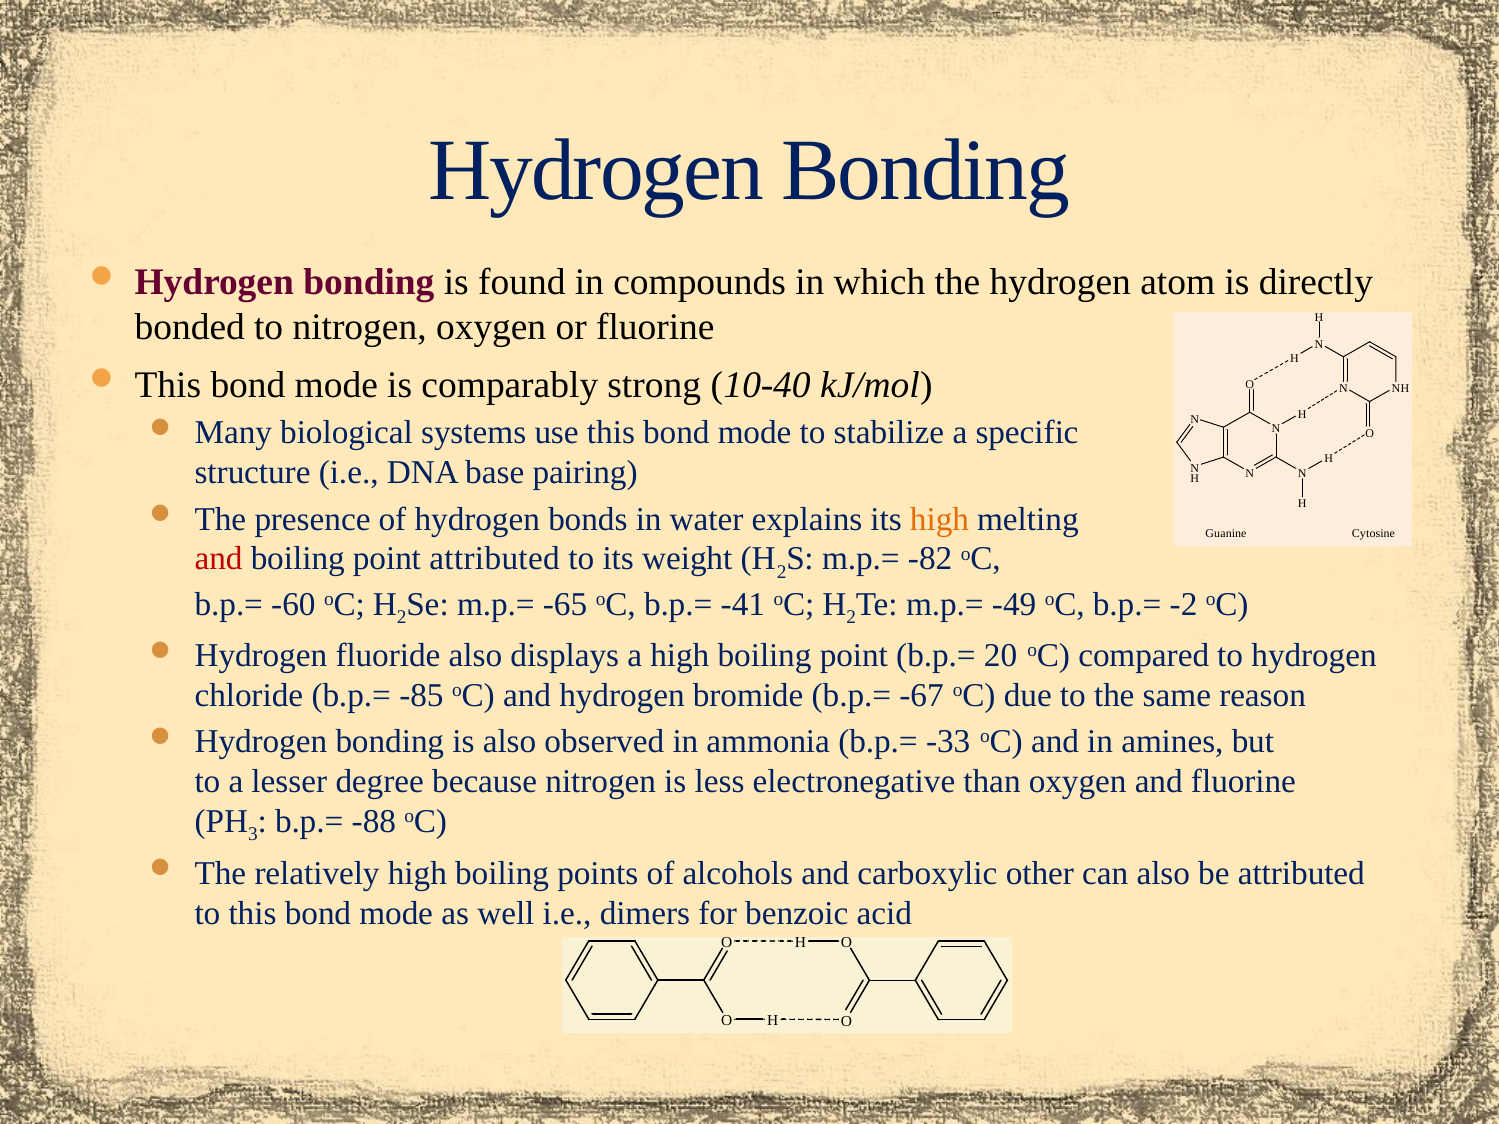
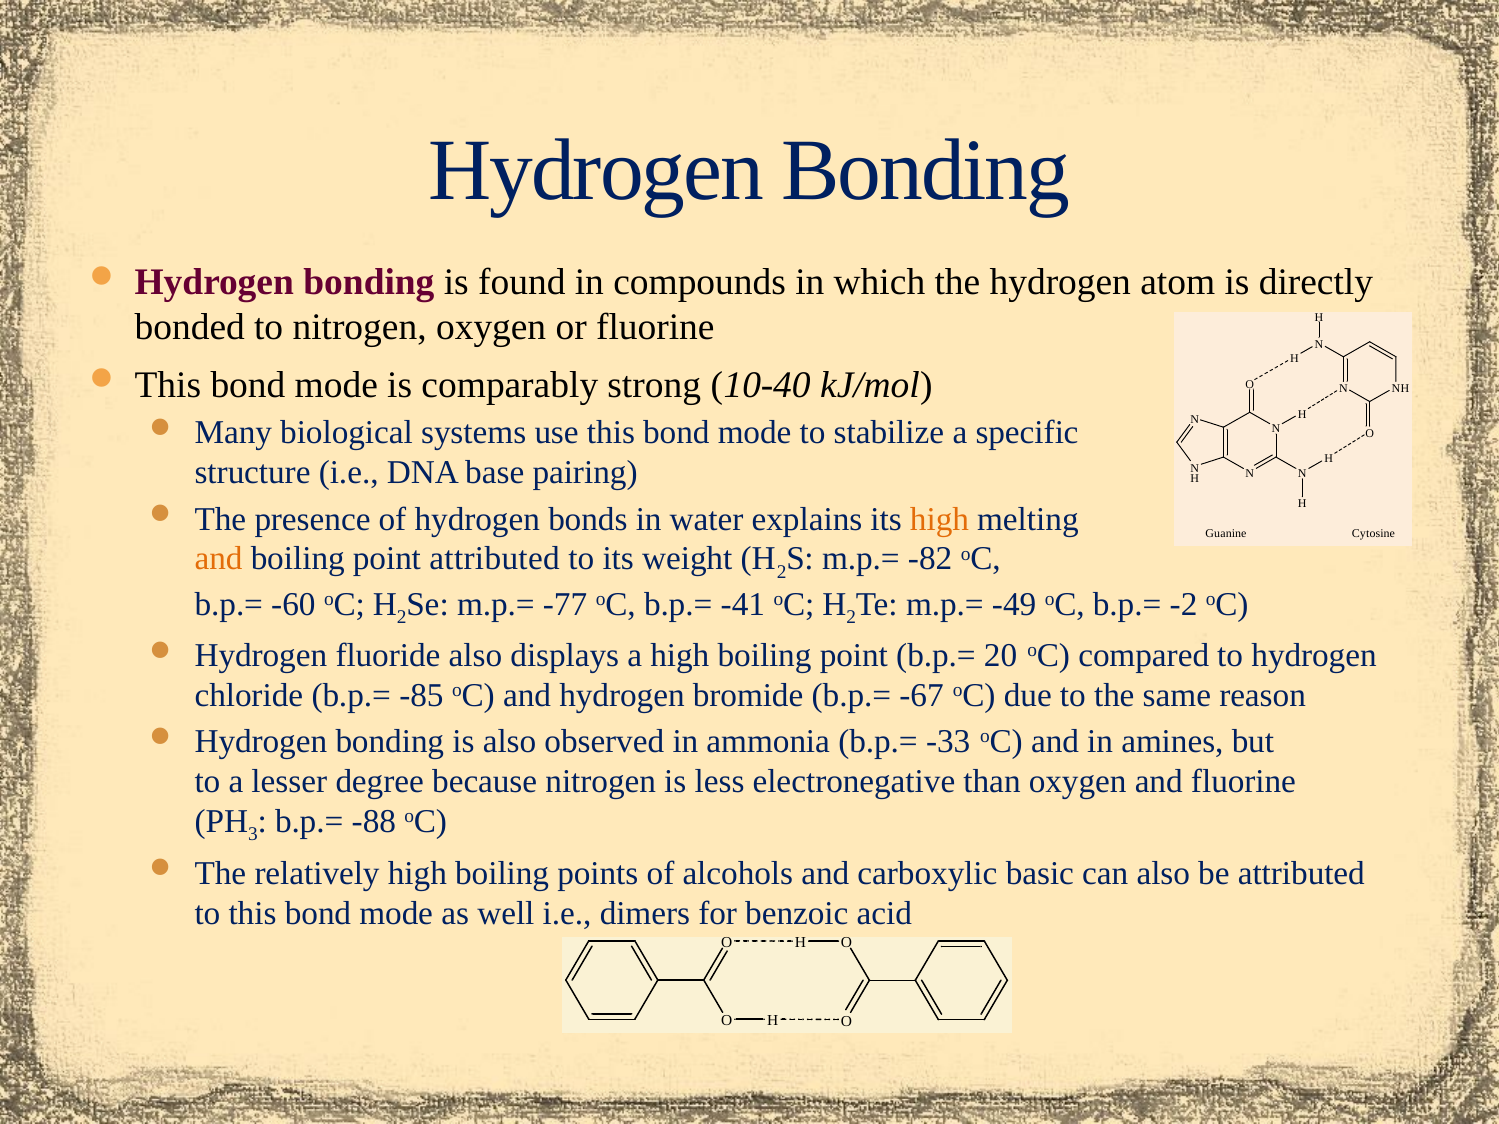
and at (219, 559) colour: red -> orange
-65: -65 -> -77
other: other -> basic
